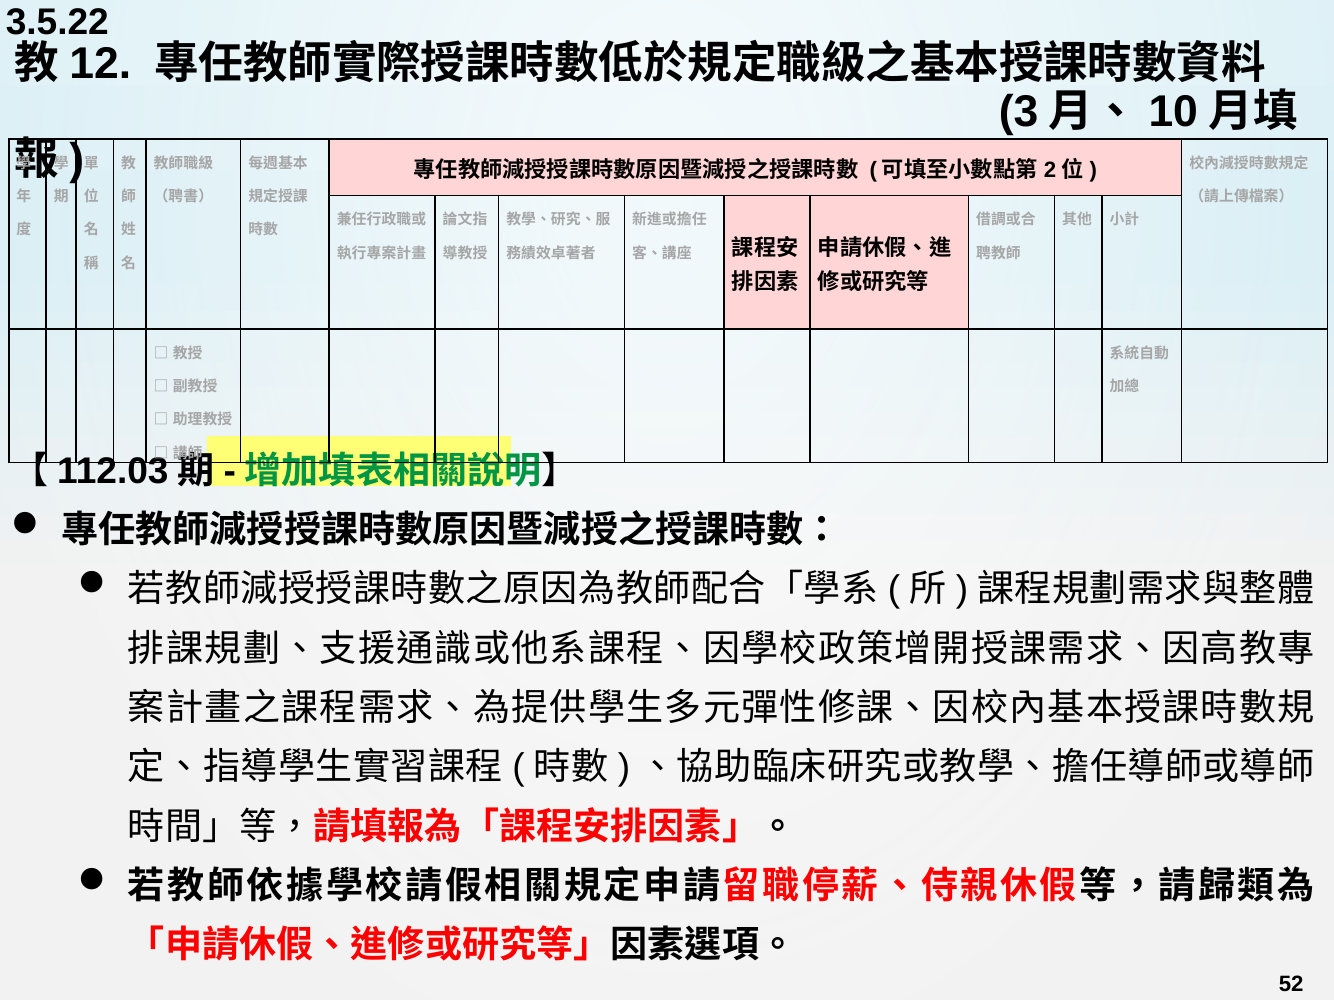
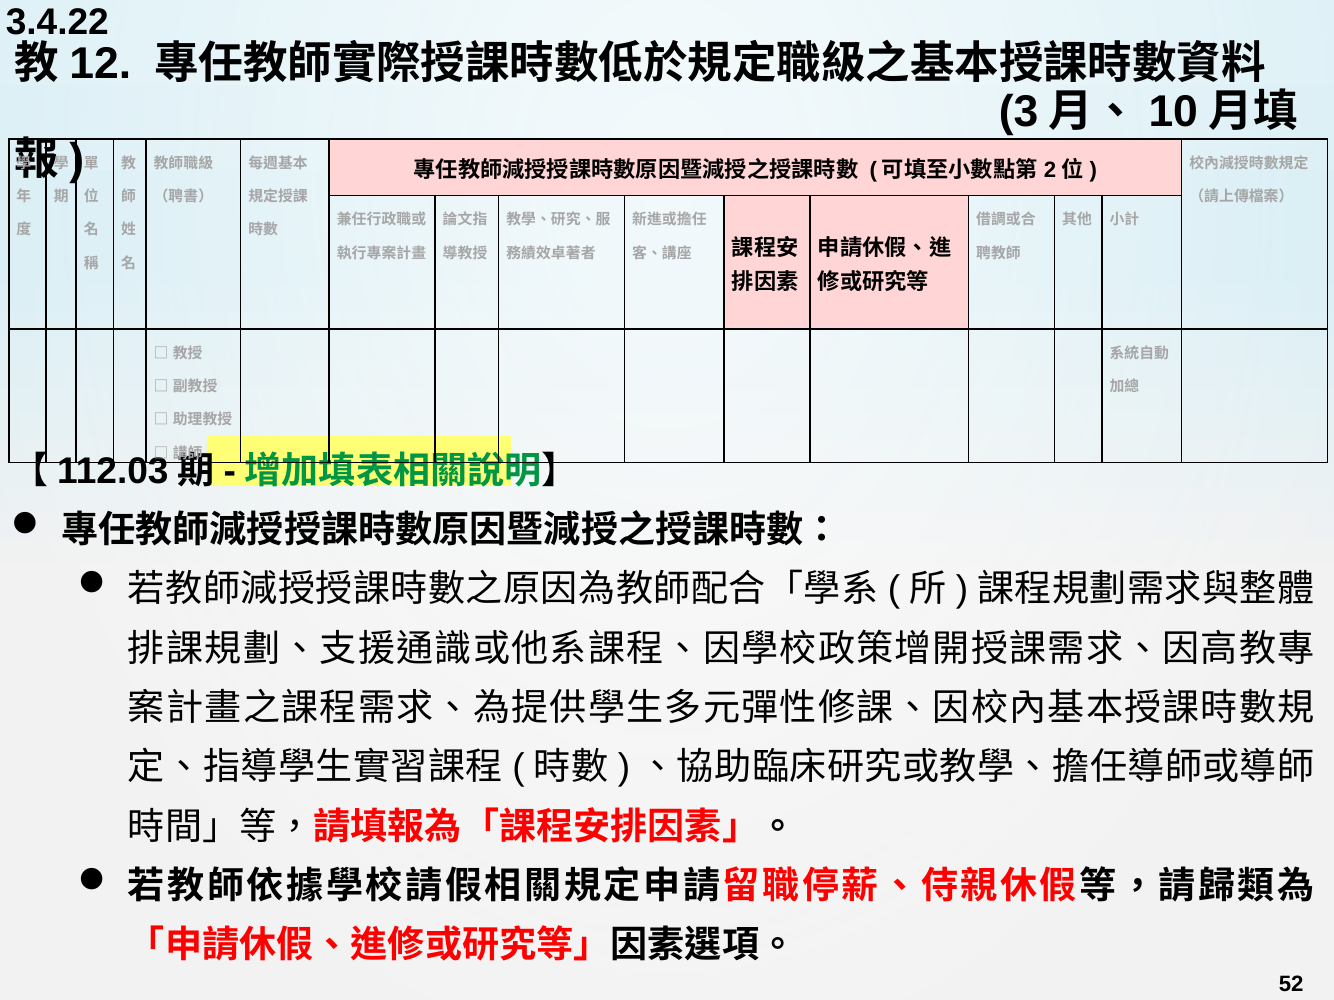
3.5.22: 3.5.22 -> 3.4.22
